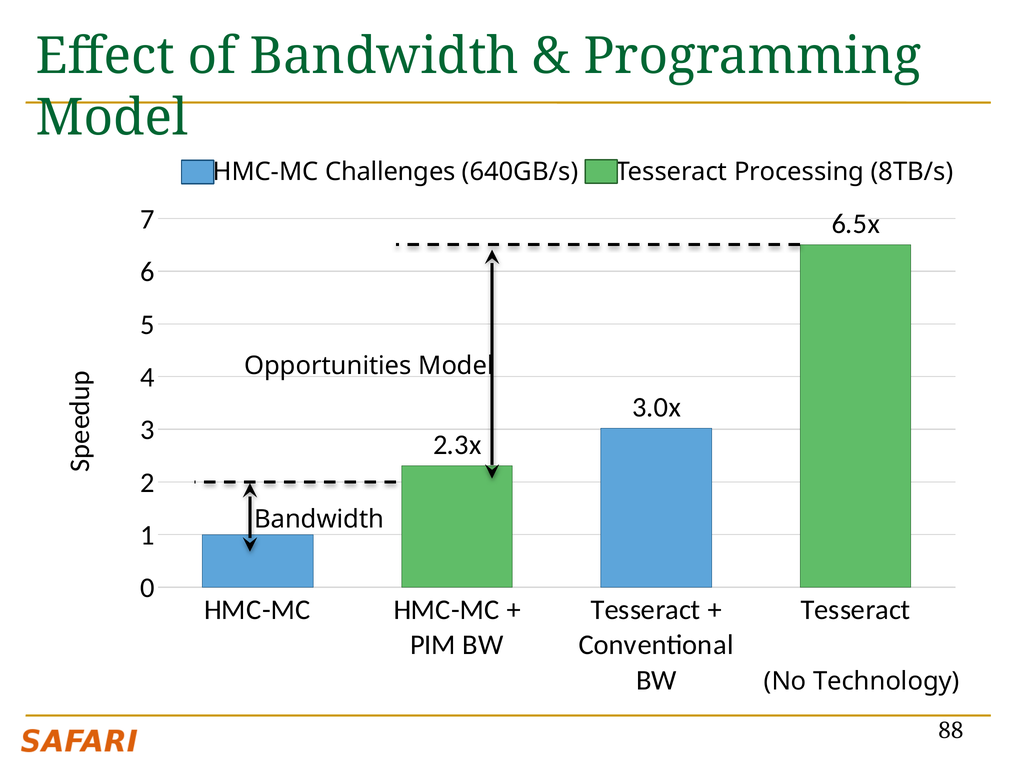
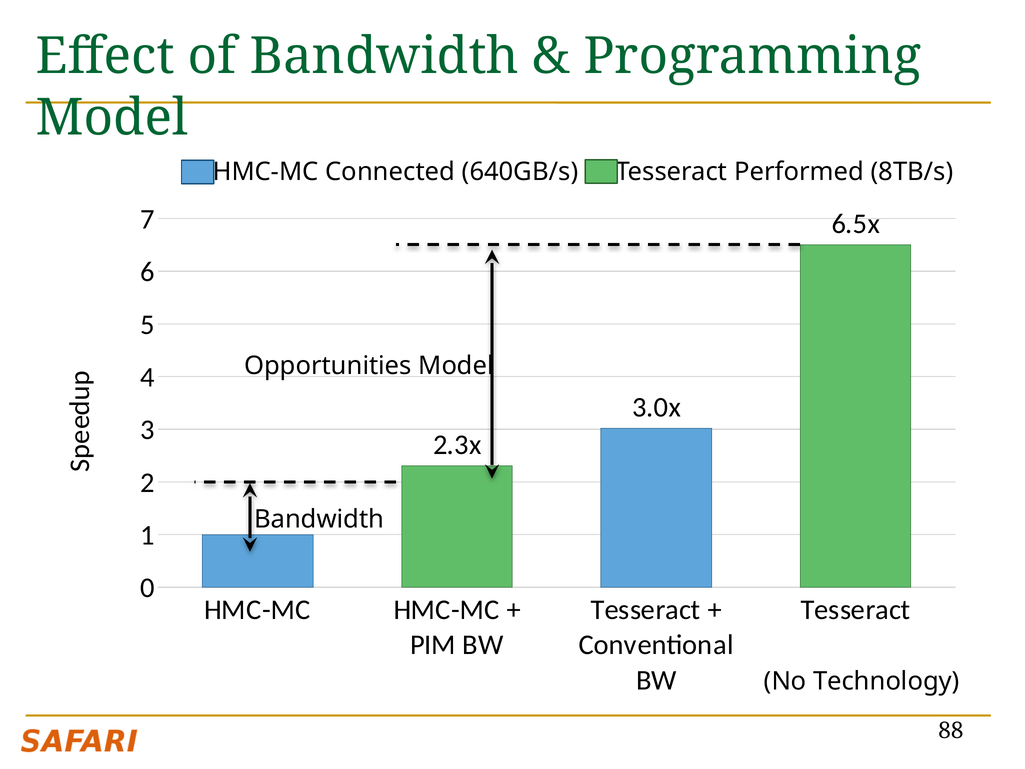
Challenges: Challenges -> Connected
Processing: Processing -> Performed
